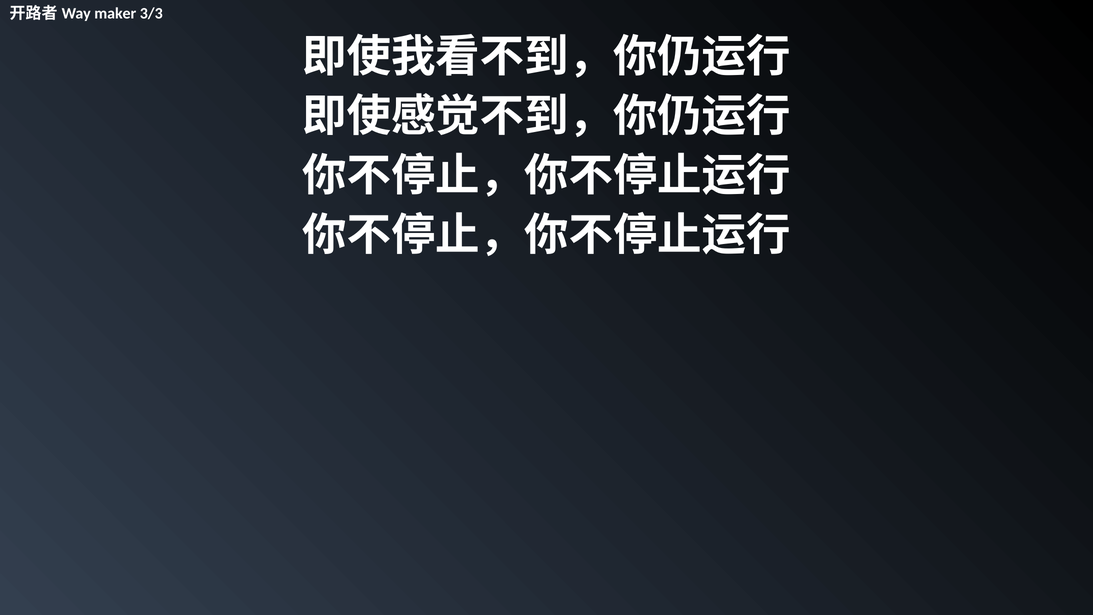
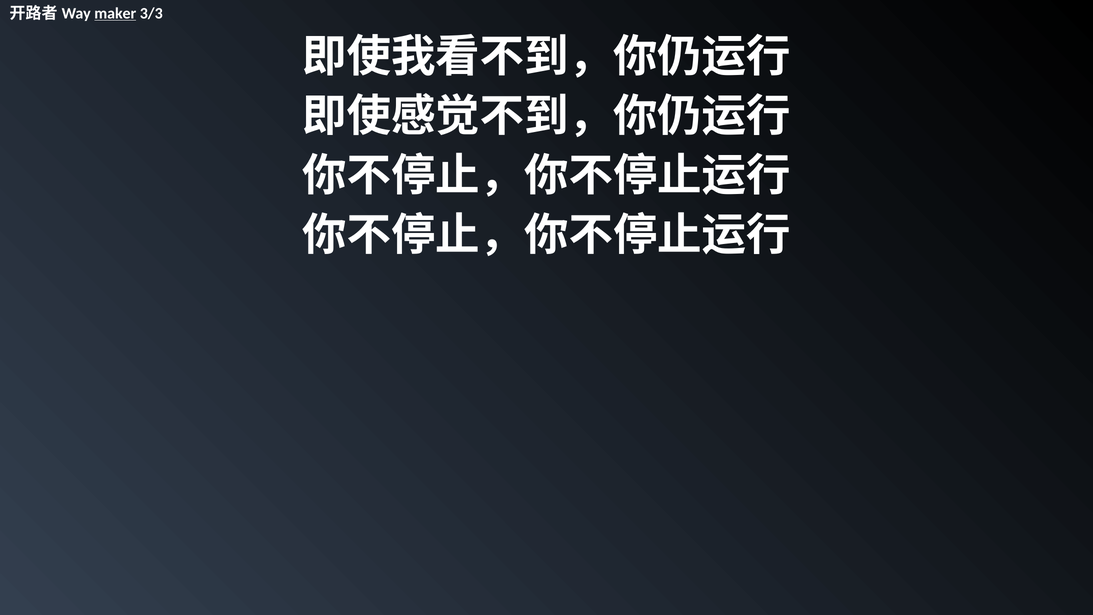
maker underline: none -> present
